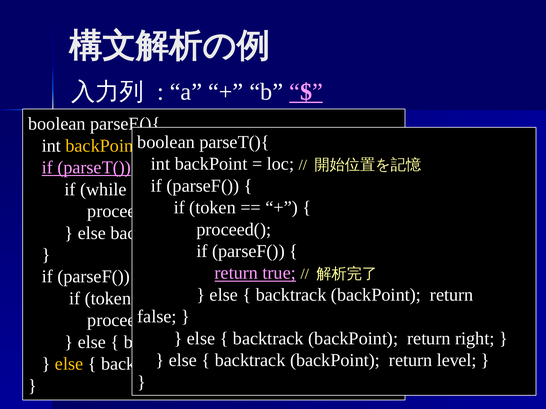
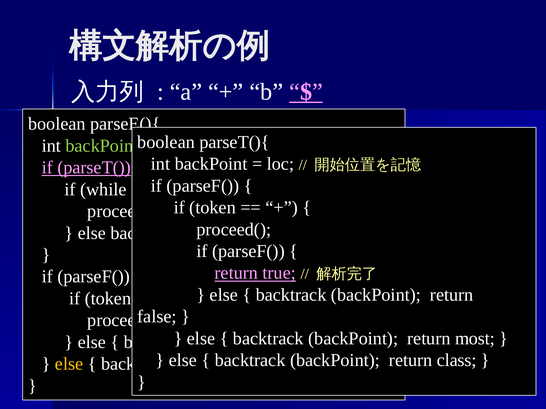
backPoint at (102, 146) colour: yellow -> light green
right: right -> most
level: level -> class
